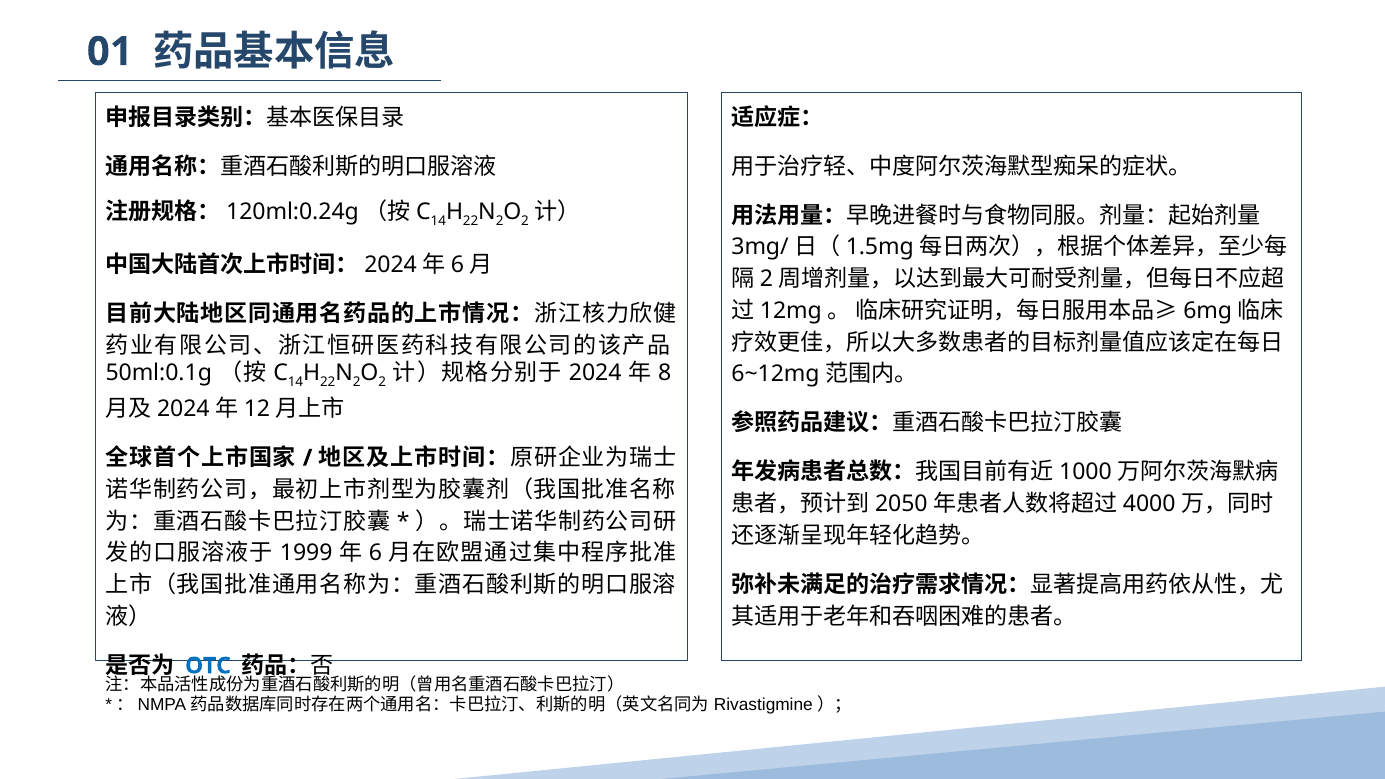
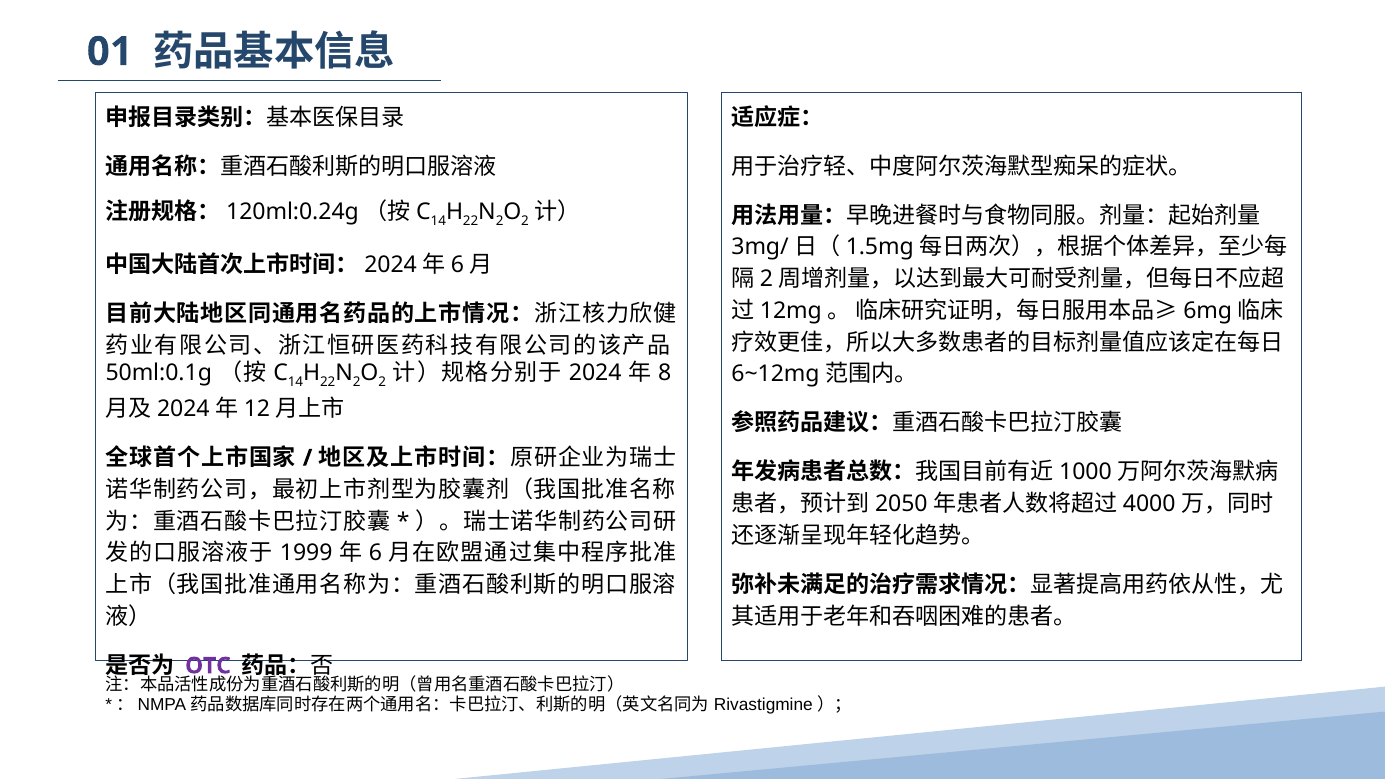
OTC colour: blue -> purple
